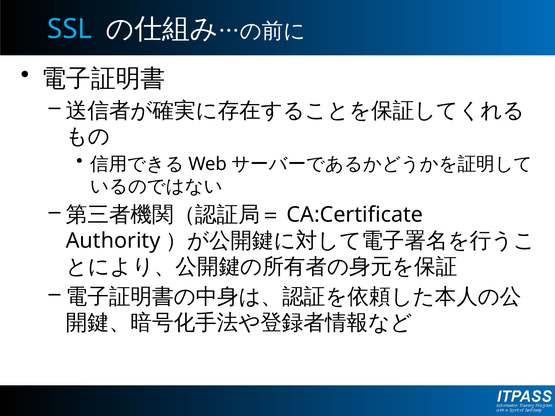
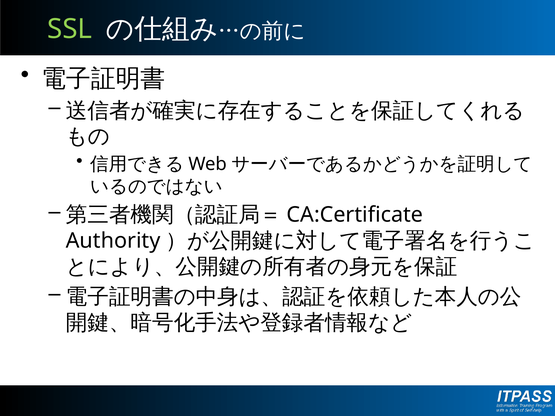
SSL colour: light blue -> light green
